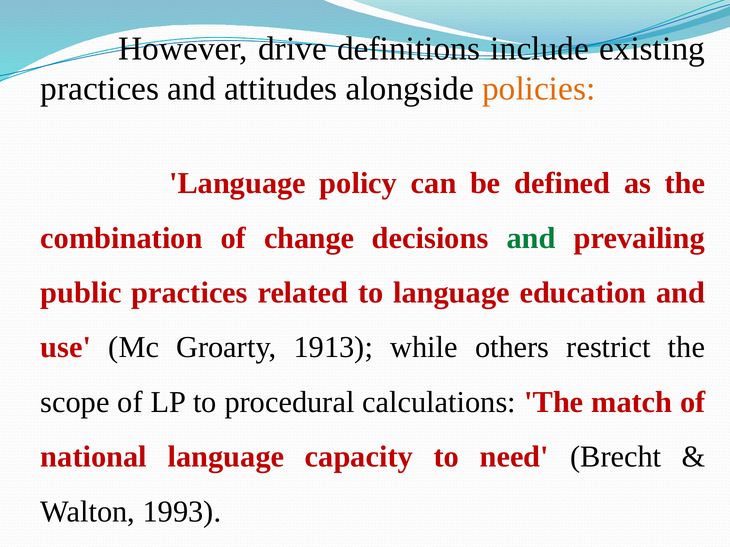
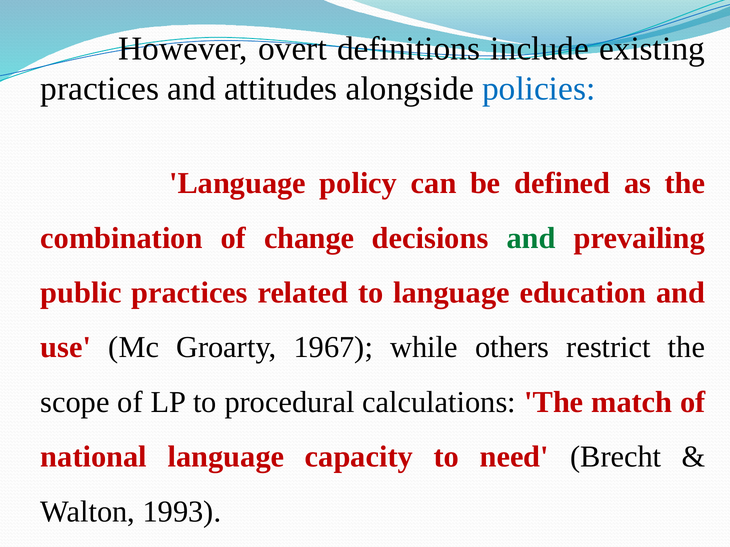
drive: drive -> overt
policies colour: orange -> blue
1913: 1913 -> 1967
